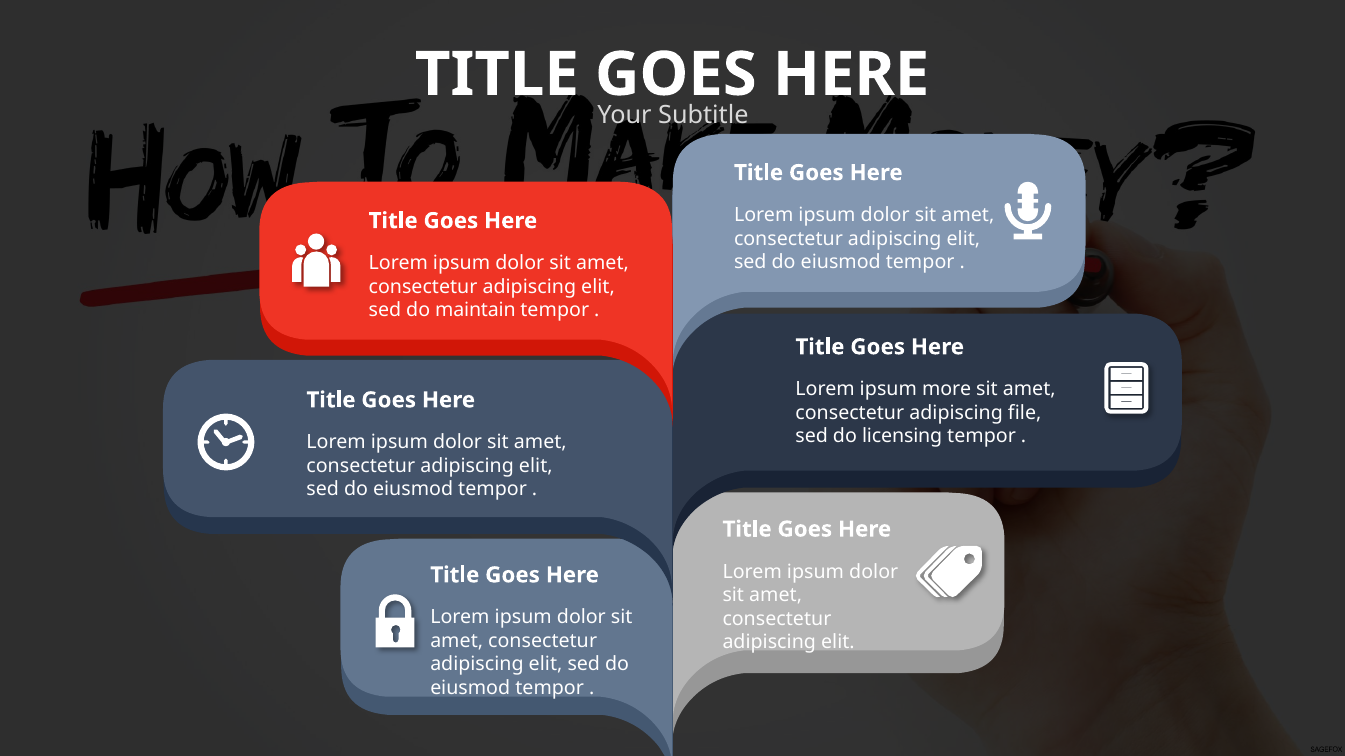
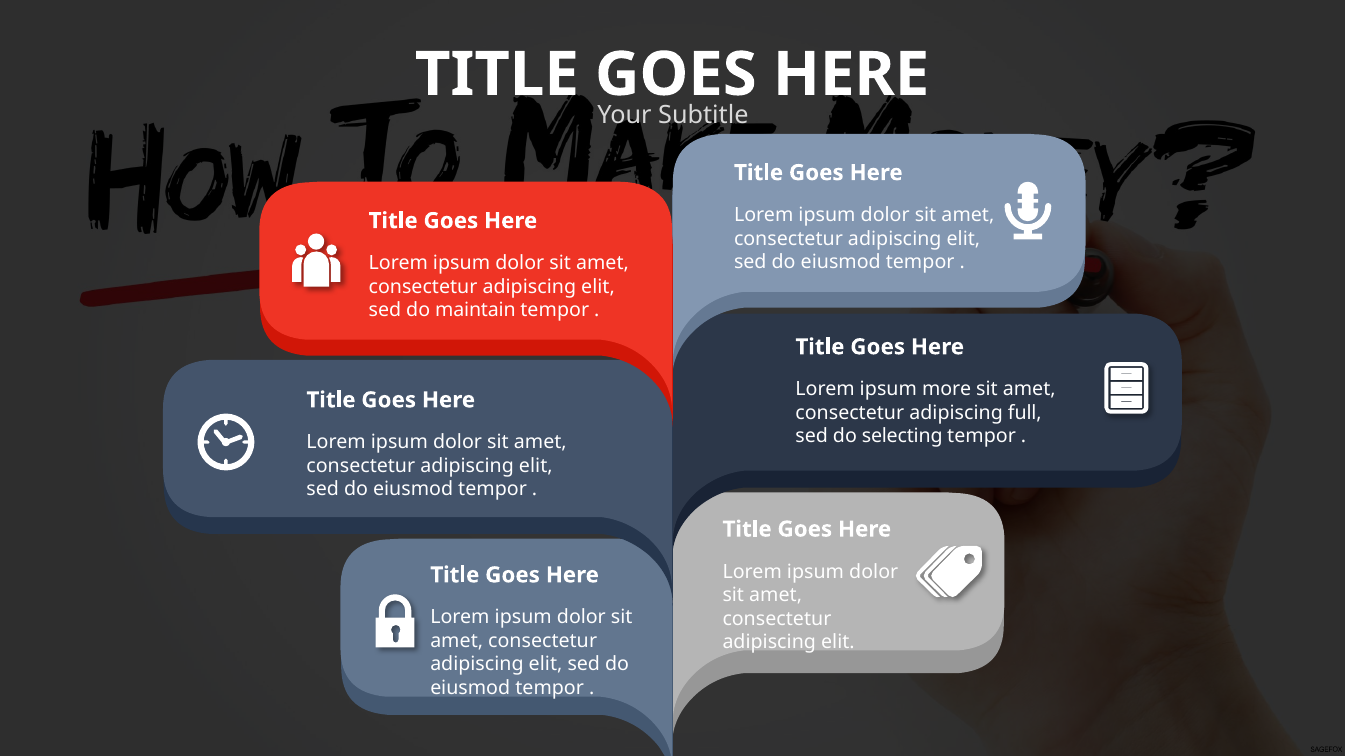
file: file -> full
licensing: licensing -> selecting
